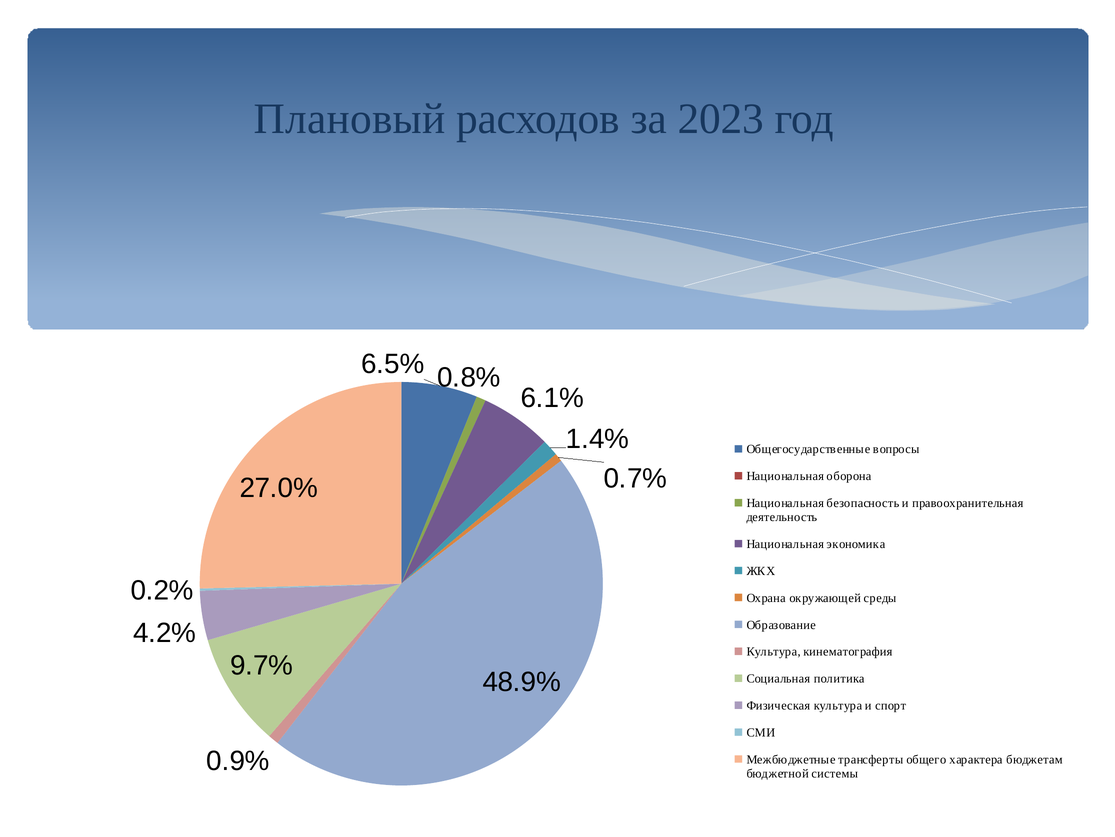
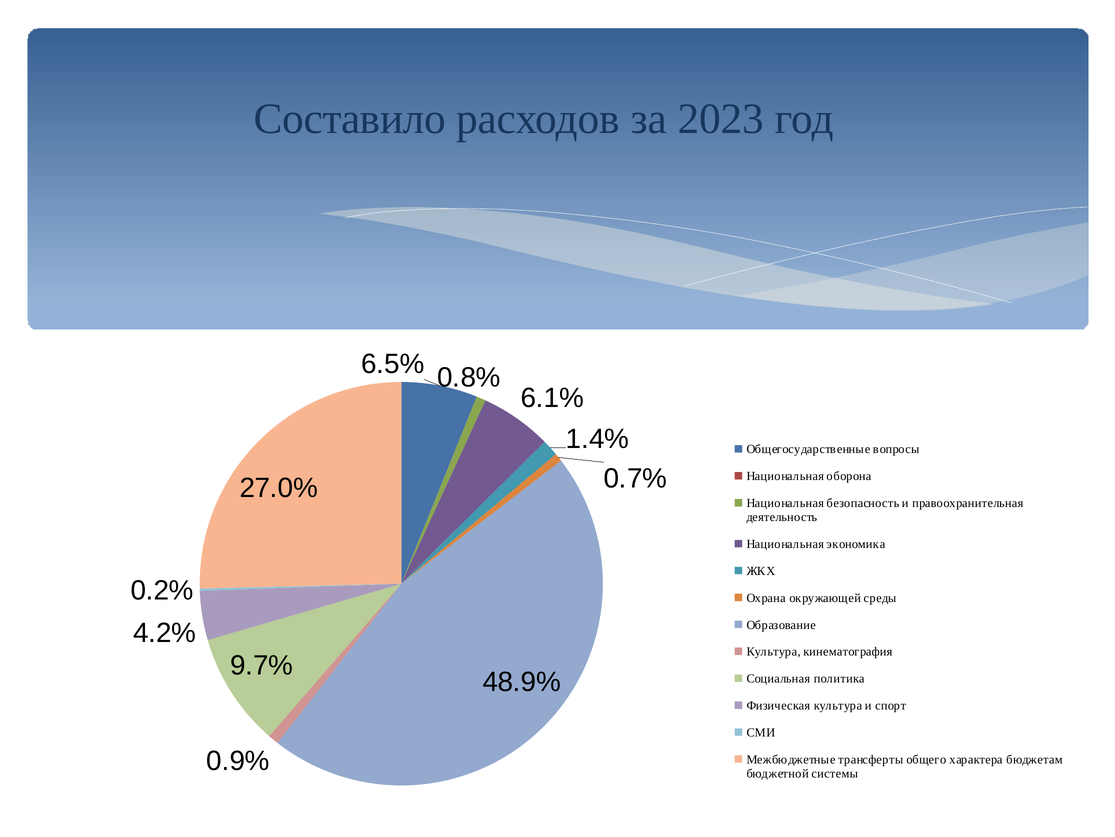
Плановый: Плановый -> Составило
